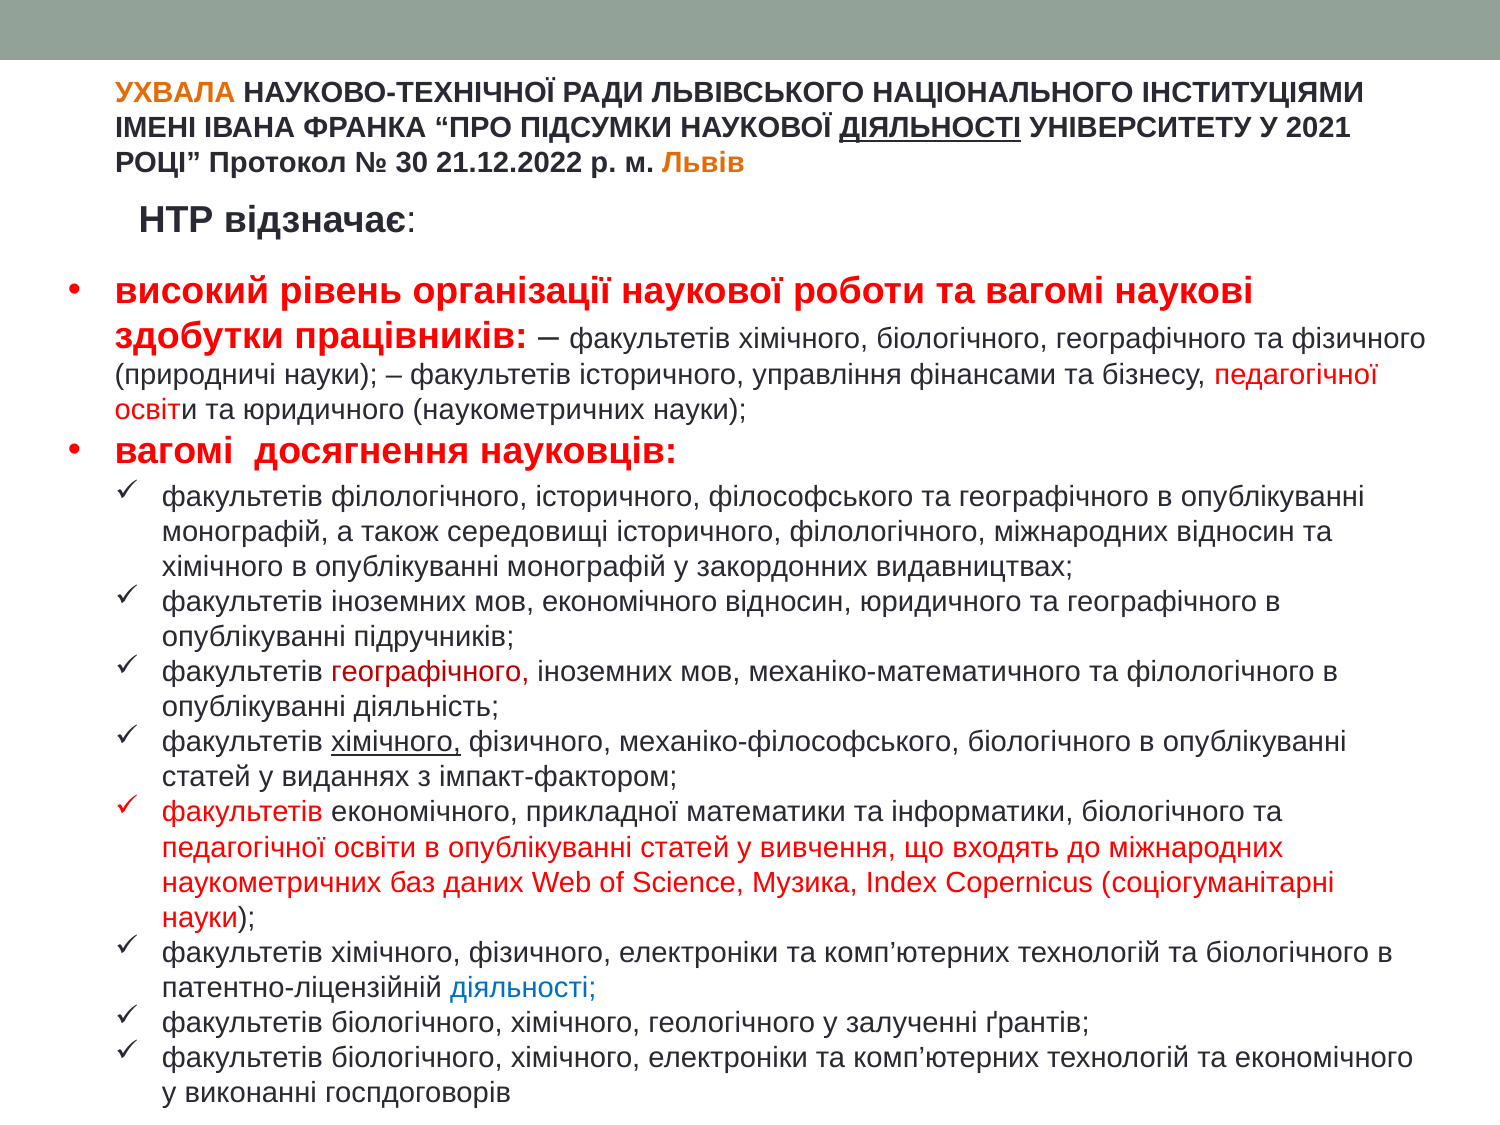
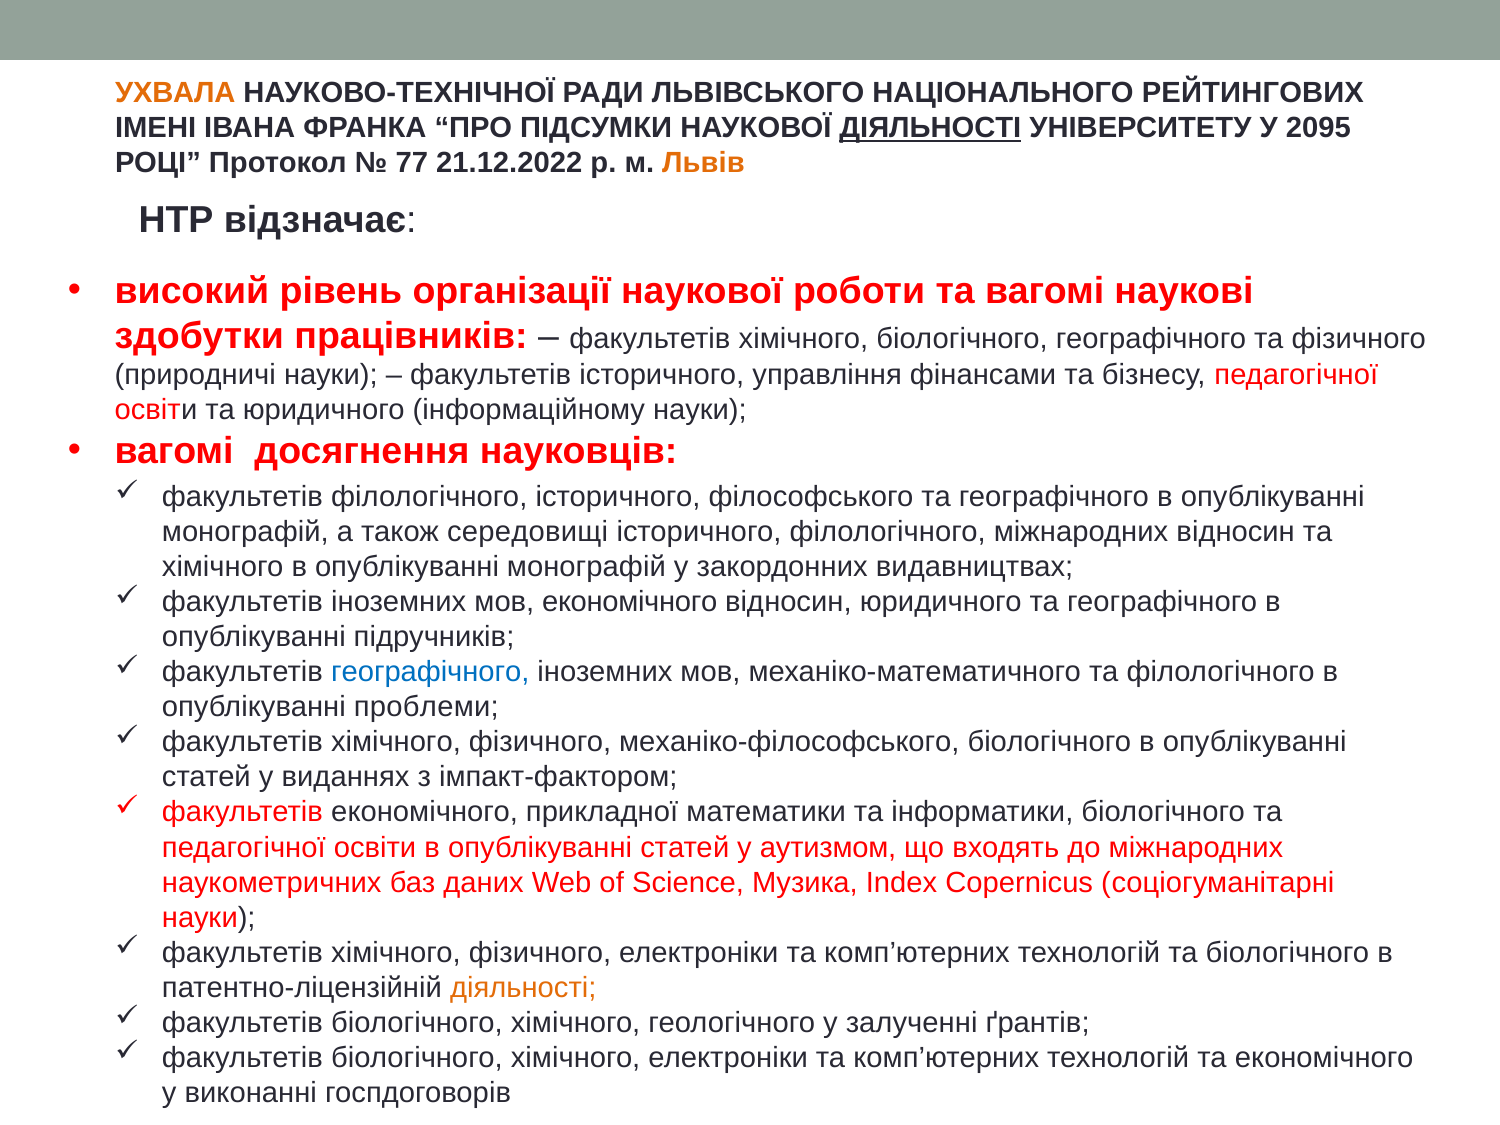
ІНСТИТУЦІЯМИ: ІНСТИТУЦІЯМИ -> РЕЙТИНГОВИХ
2021: 2021 -> 2095
30: 30 -> 77
юридичного наукометричних: наукометричних -> інформаційному
географічного at (430, 672) colour: red -> blue
діяльність: діяльність -> проблеми
хімічного at (396, 742) underline: present -> none
вивчення: вивчення -> аутизмом
діяльності at (523, 987) colour: blue -> orange
